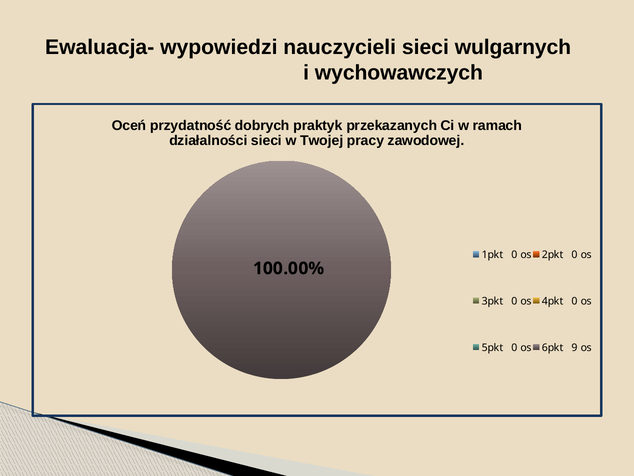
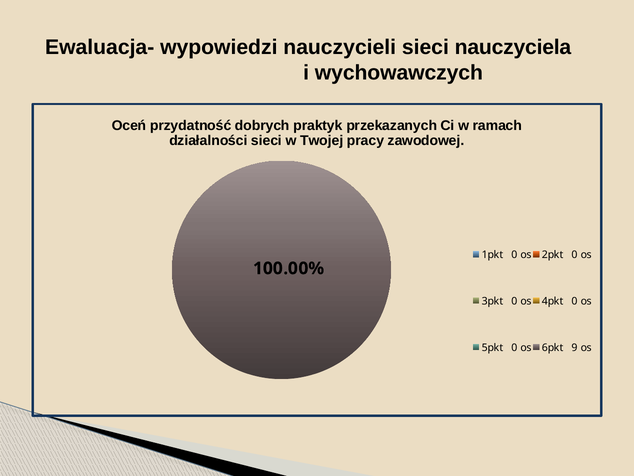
wulgarnych: wulgarnych -> nauczyciela
